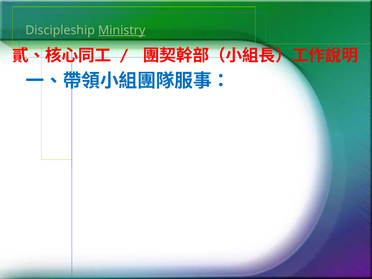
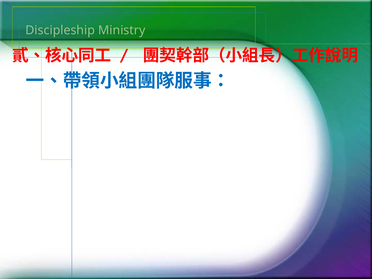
Ministry underline: present -> none
